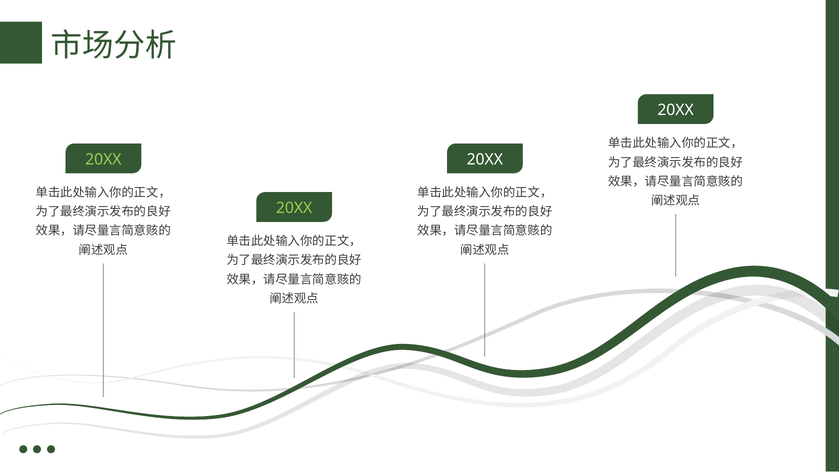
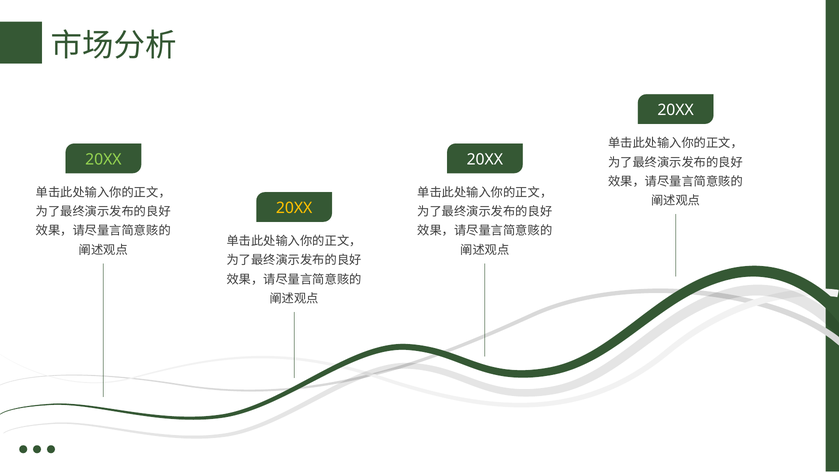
20XX at (294, 208) colour: light green -> yellow
